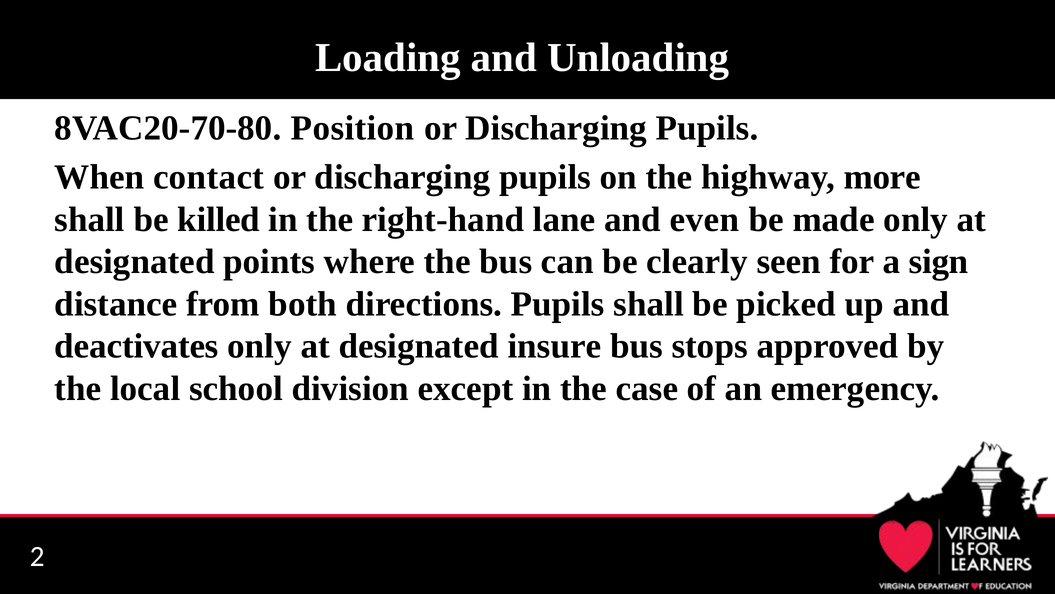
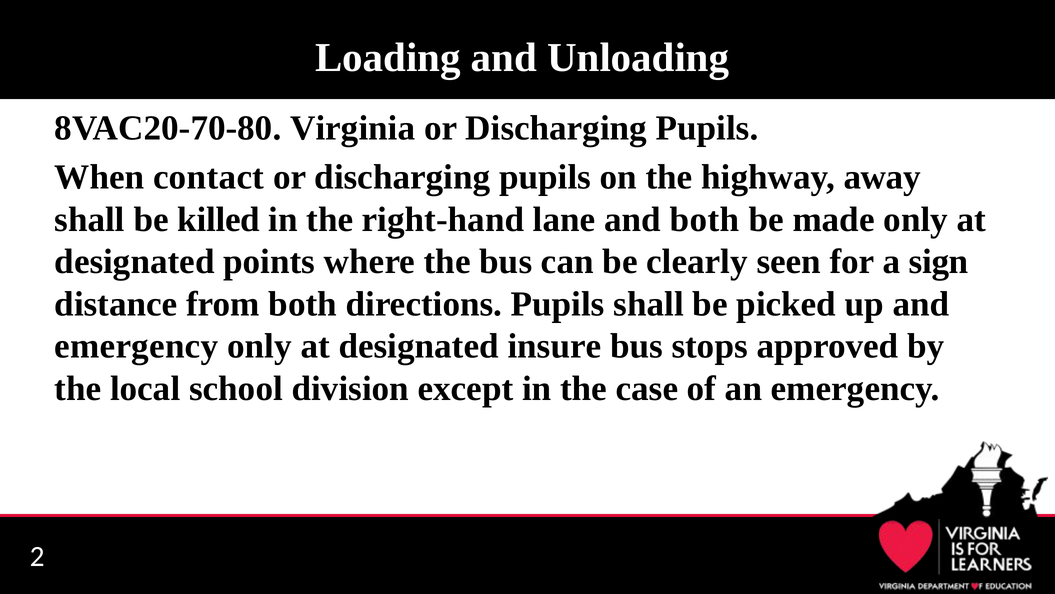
Position: Position -> Virginia
more: more -> away
and even: even -> both
deactivates at (137, 346): deactivates -> emergency
